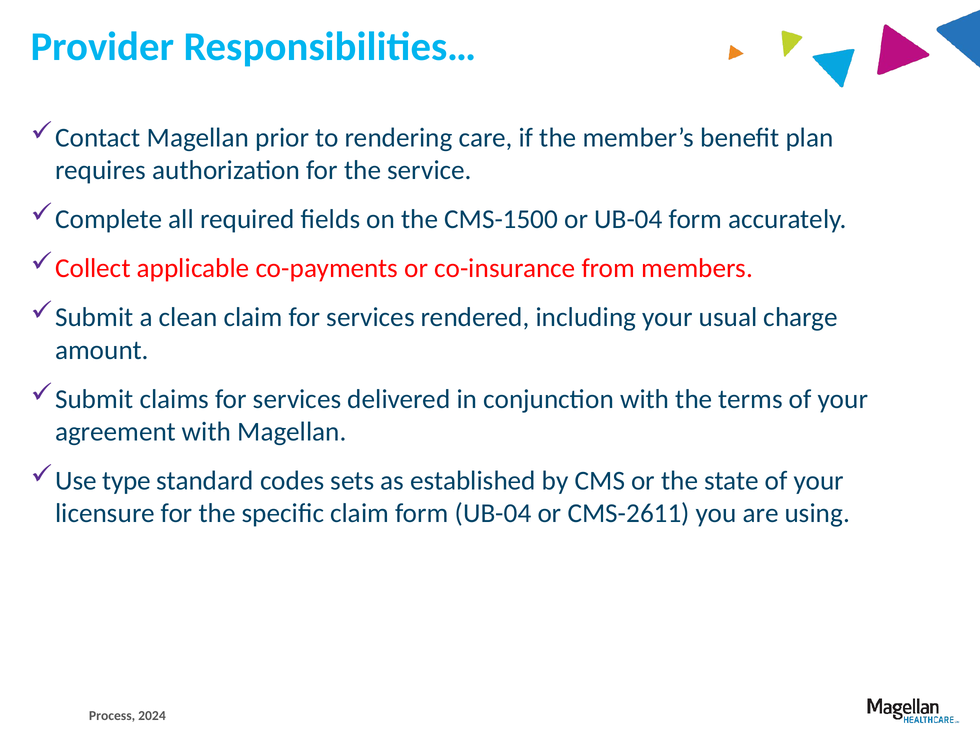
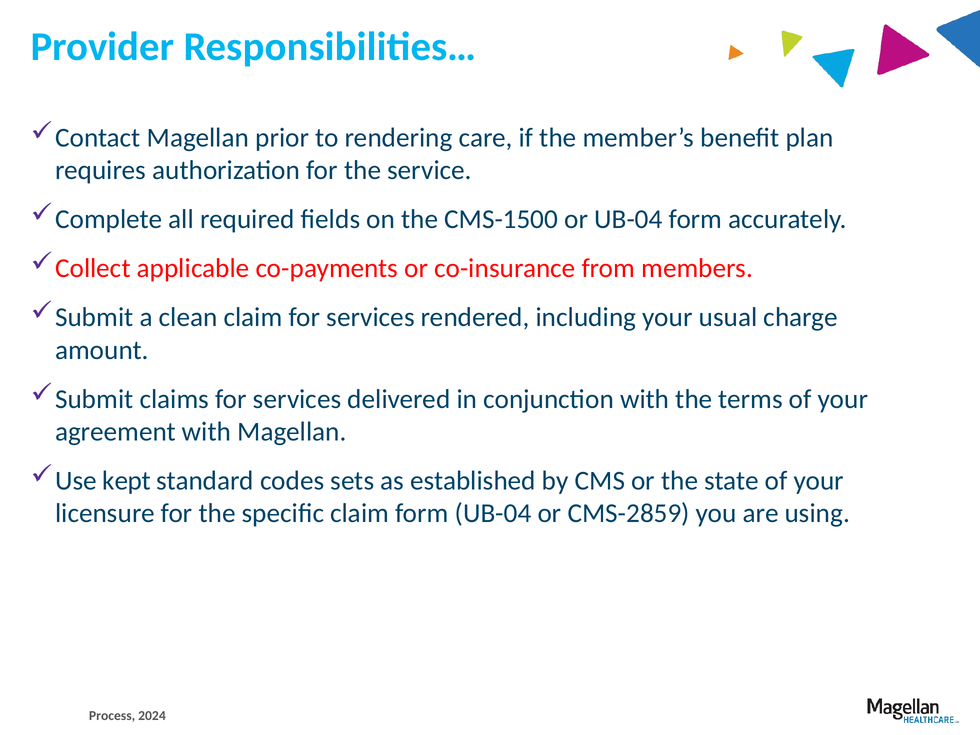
type: type -> kept
CMS-2611: CMS-2611 -> CMS-2859
